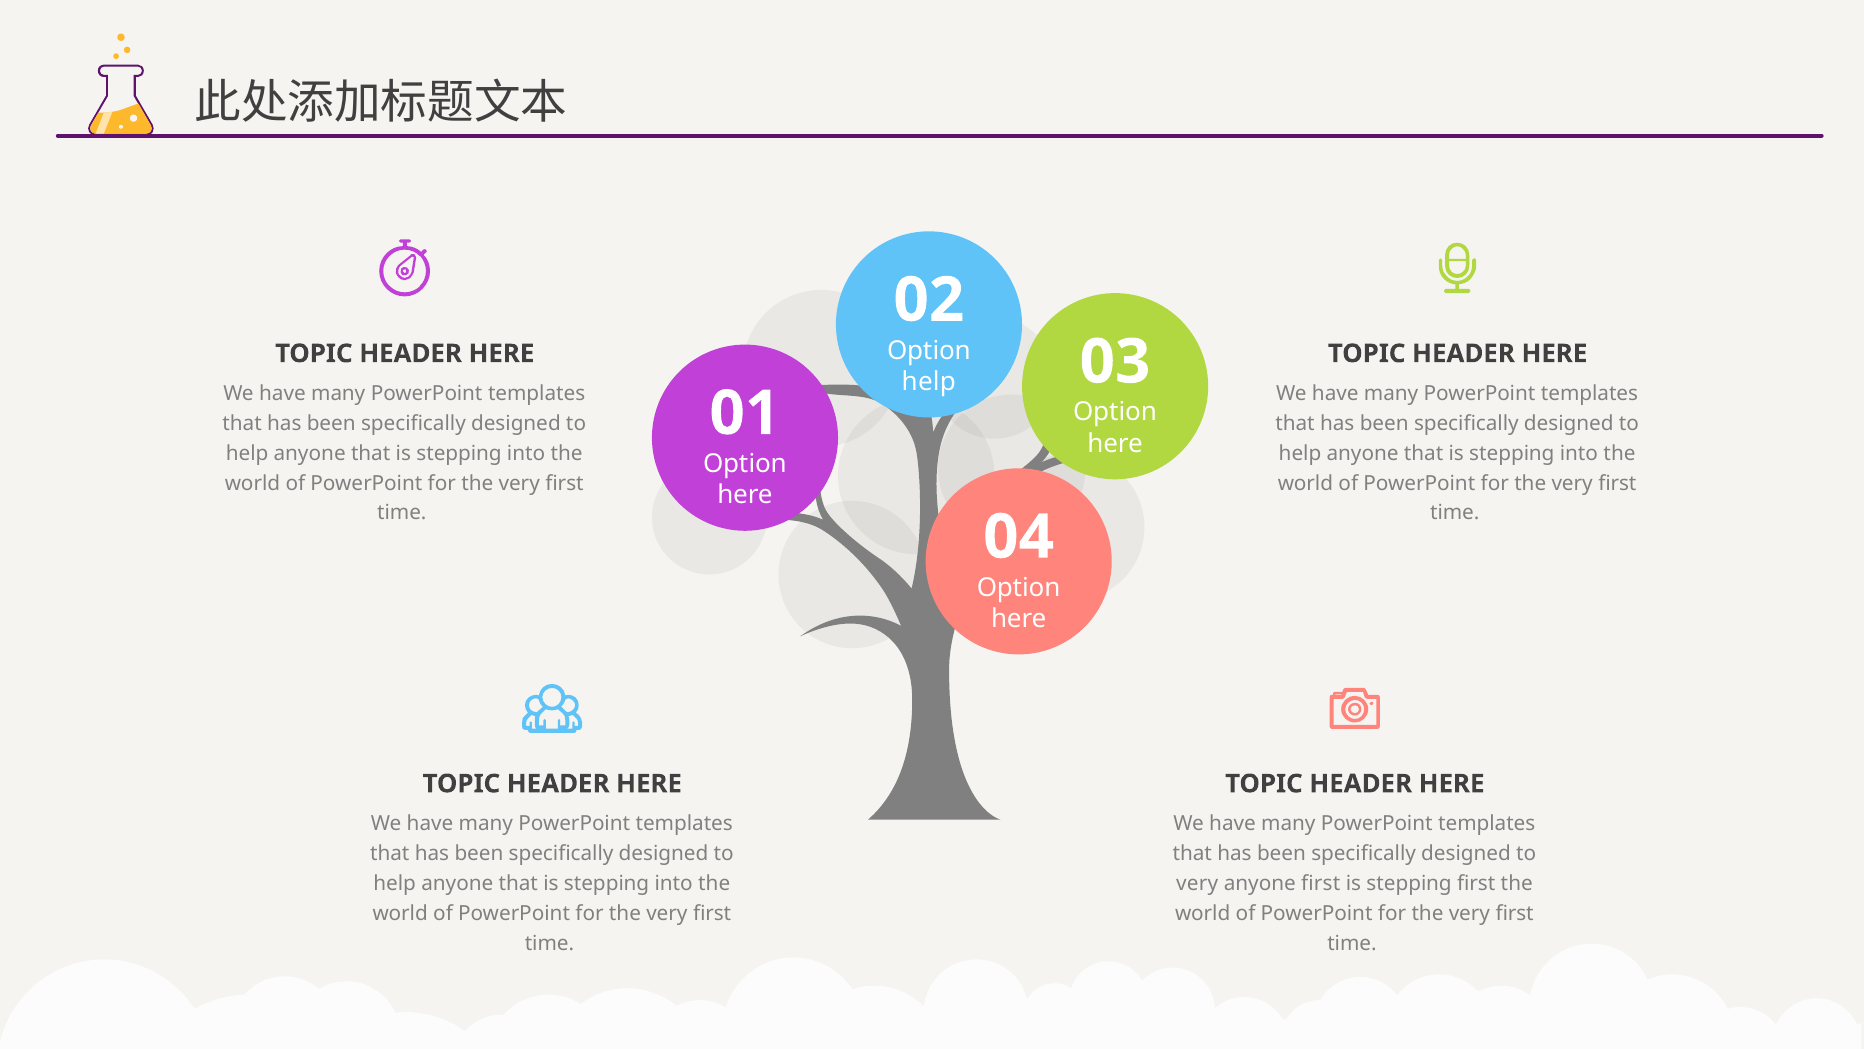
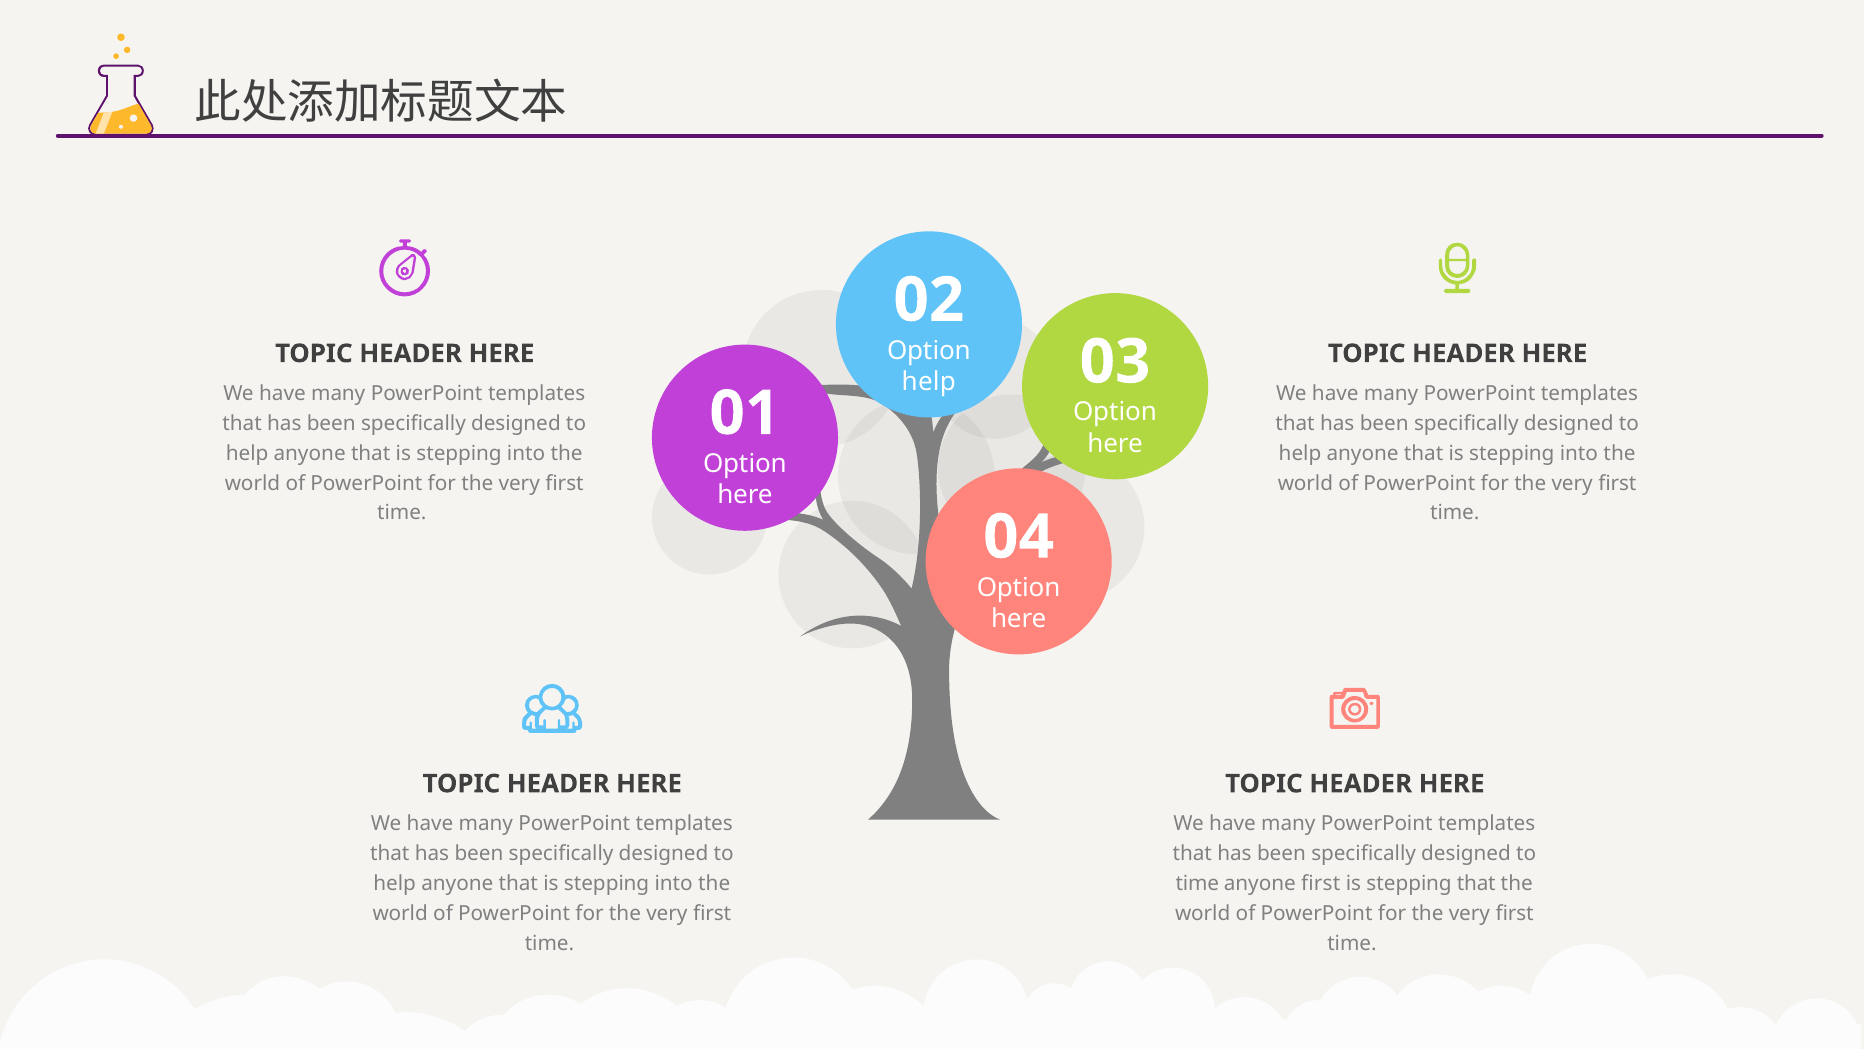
very at (1197, 883): very -> time
stepping first: first -> that
